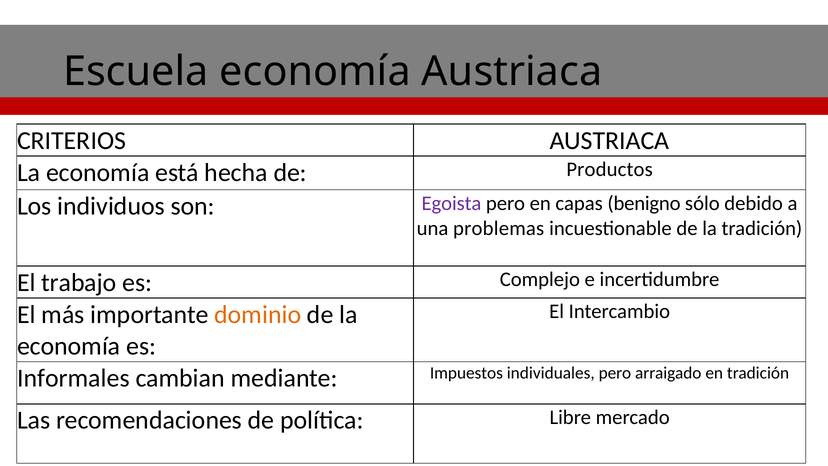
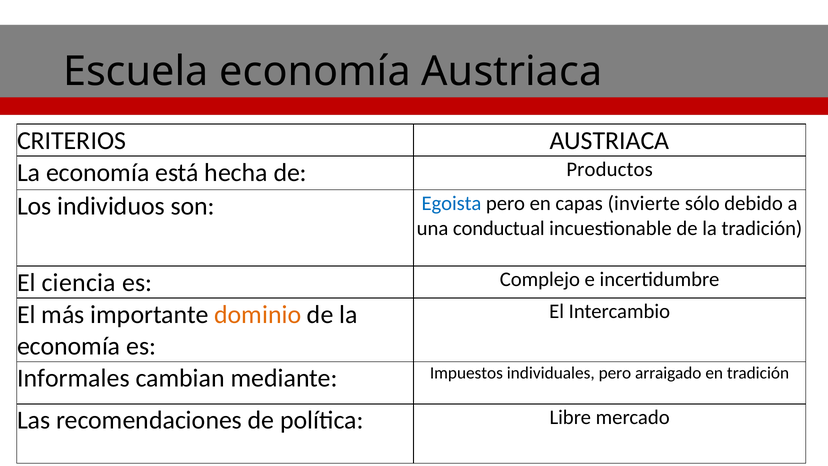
Egoista colour: purple -> blue
benigno: benigno -> invierte
problemas: problemas -> conductual
trabajo: trabajo -> ciencia
